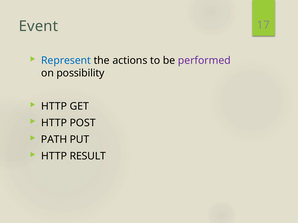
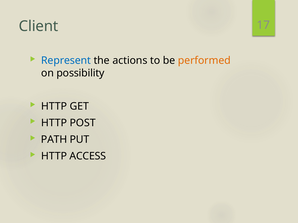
Event: Event -> Client
performed colour: purple -> orange
RESULT: RESULT -> ACCESS
